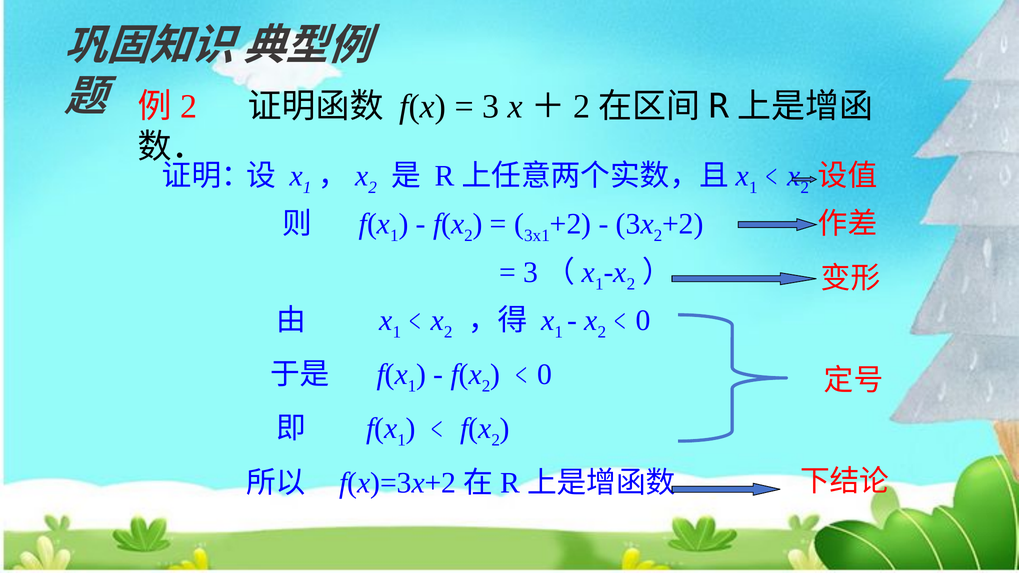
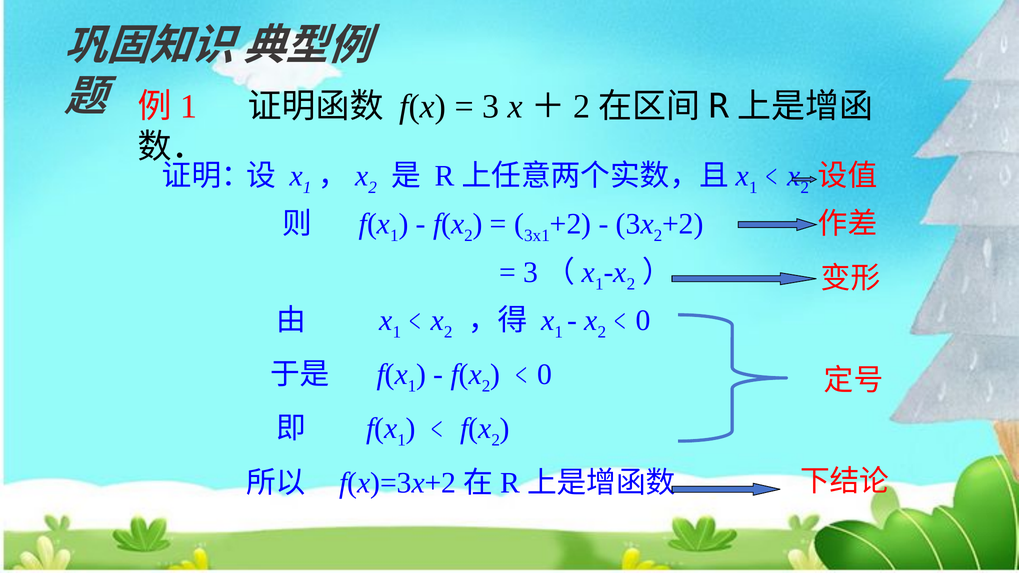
2 at (189, 106): 2 -> 1
